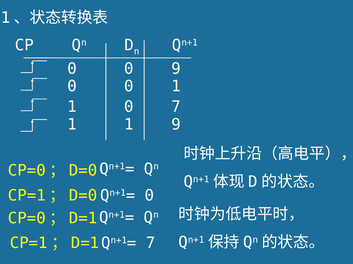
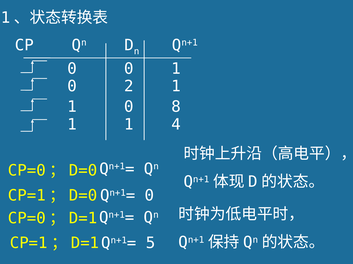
0 9: 9 -> 1
0 at (129, 87): 0 -> 2
0 7: 7 -> 8
1 9: 9 -> 4
7 at (151, 244): 7 -> 5
